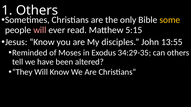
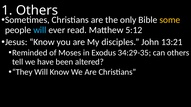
will at (40, 30) colour: pink -> light blue
5:15: 5:15 -> 5:12
13:55: 13:55 -> 13:21
